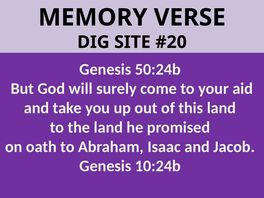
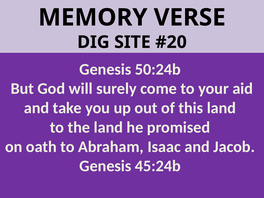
10:24b: 10:24b -> 45:24b
